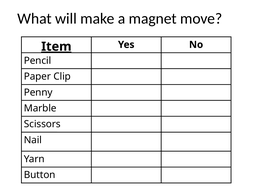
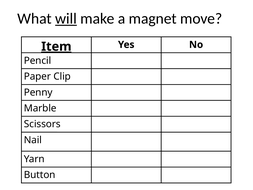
will underline: none -> present
